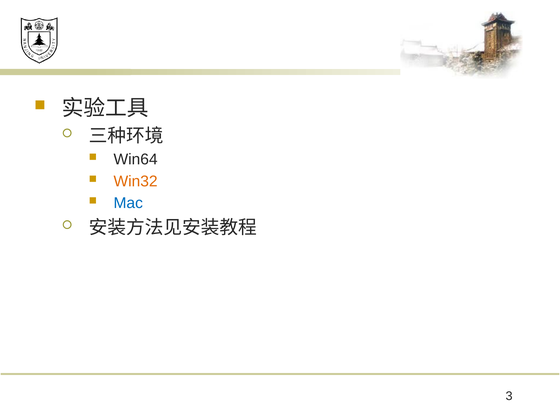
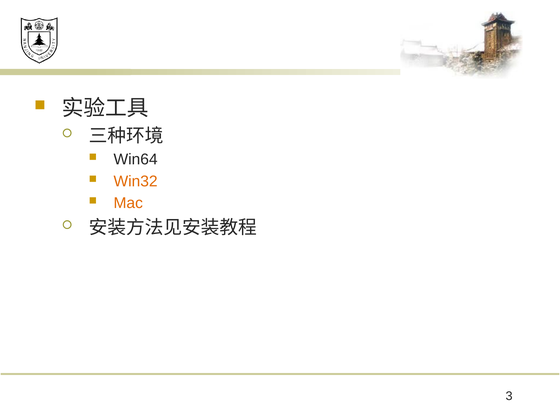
Mac colour: blue -> orange
